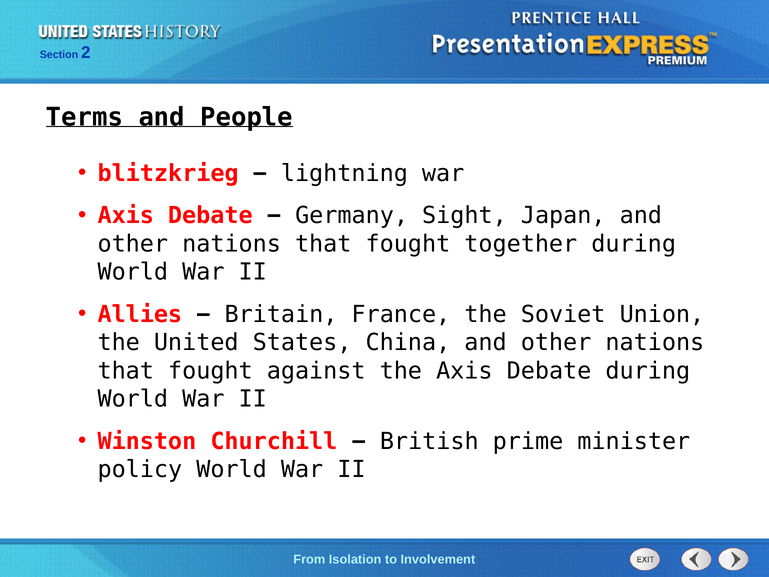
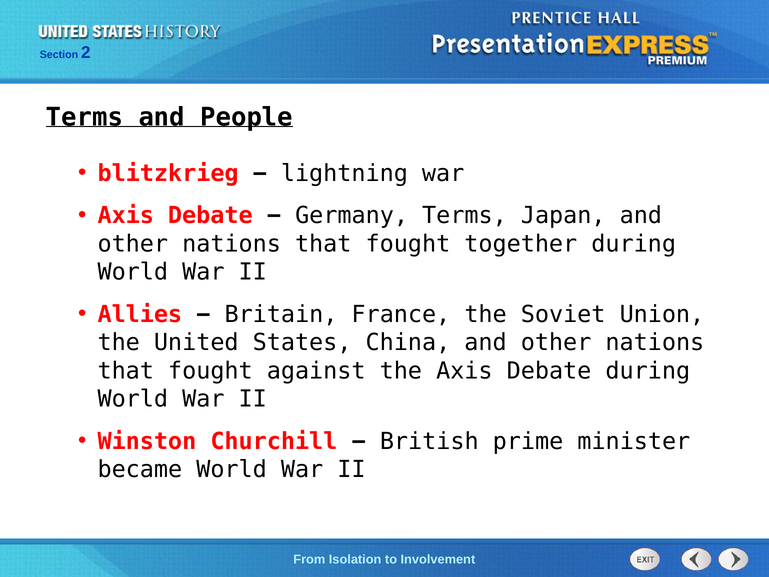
Germany Sight: Sight -> Terms
policy: policy -> became
